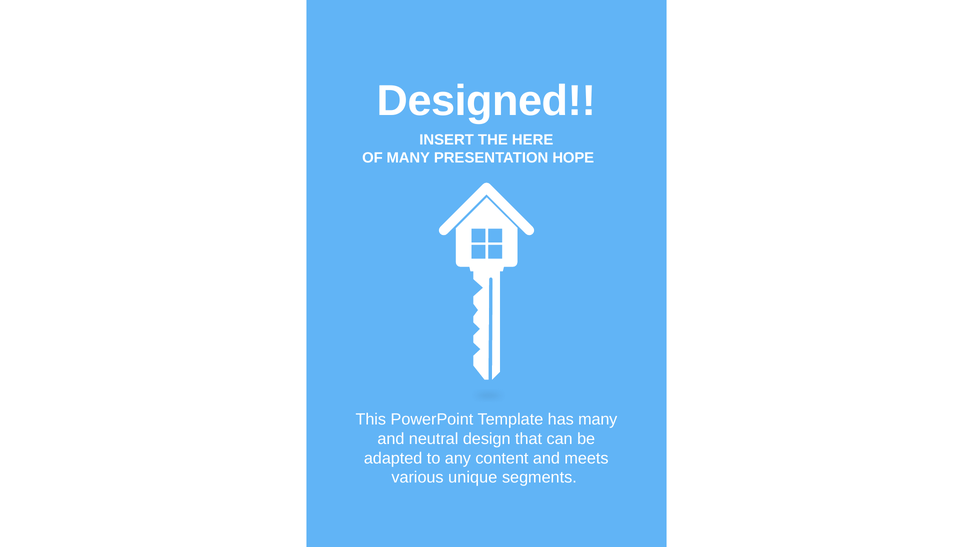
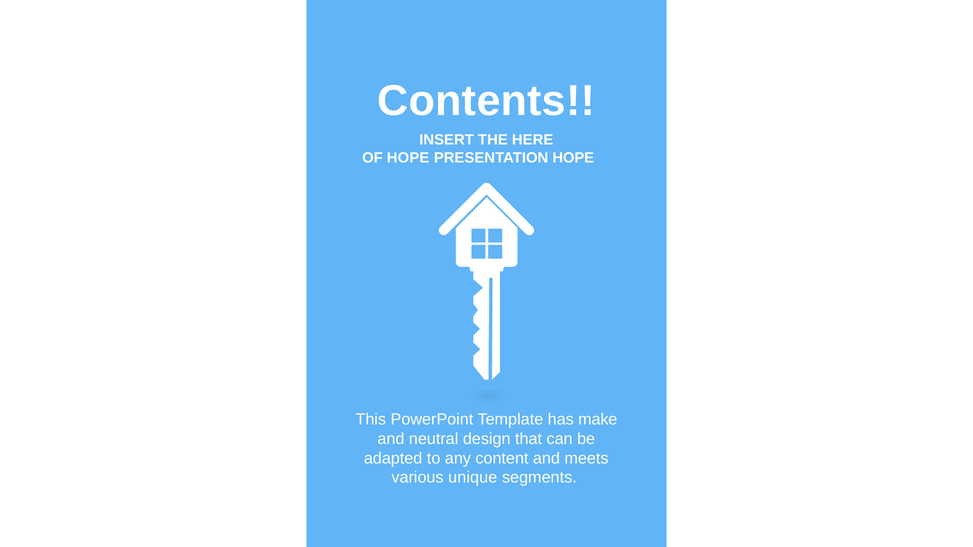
Designed: Designed -> Contents
OF MANY: MANY -> HOPE
has many: many -> make
